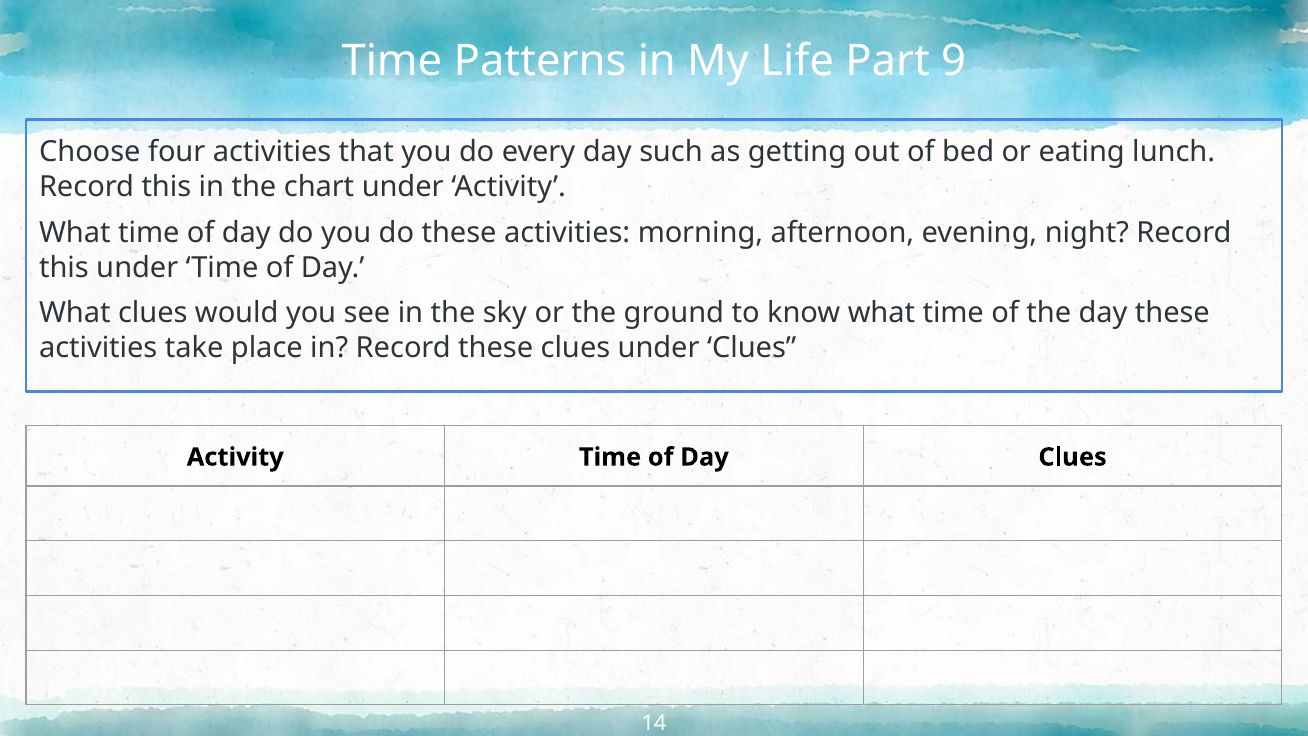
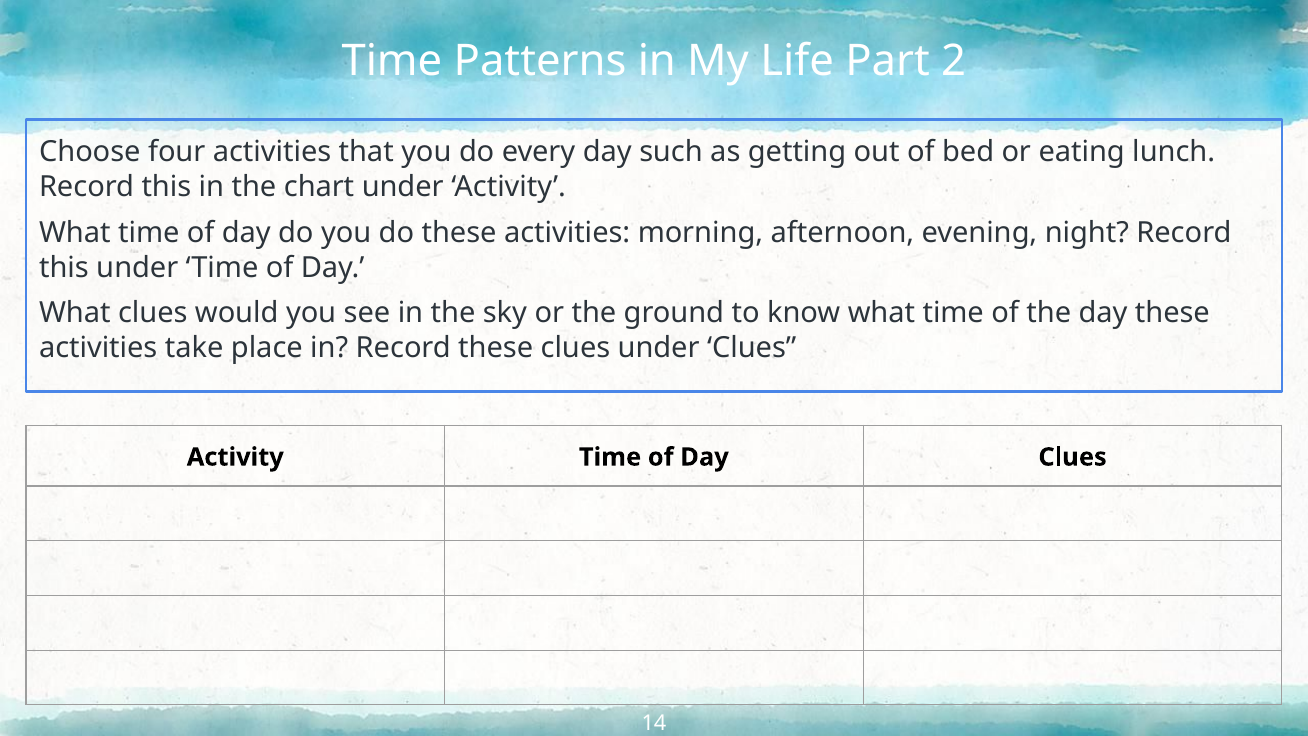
9: 9 -> 2
